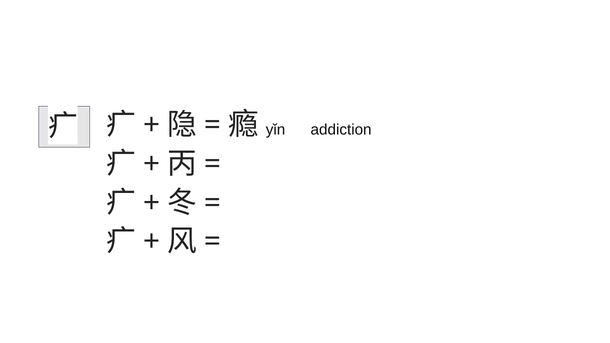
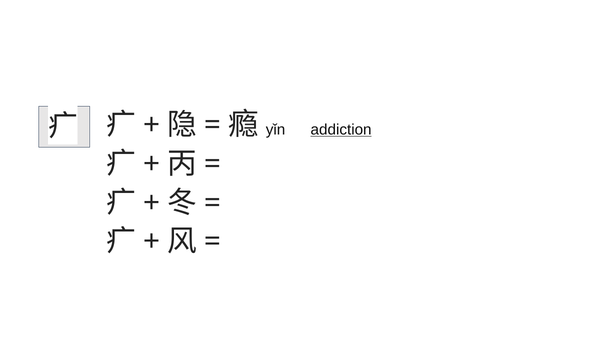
addiction underline: none -> present
